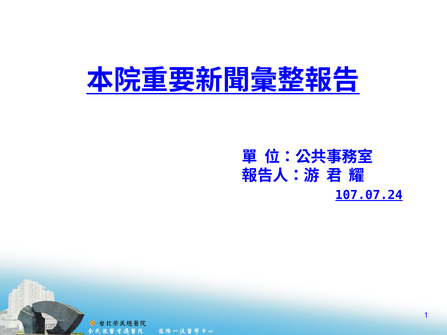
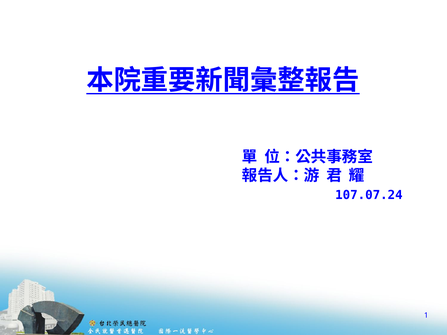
107.07.24 underline: present -> none
